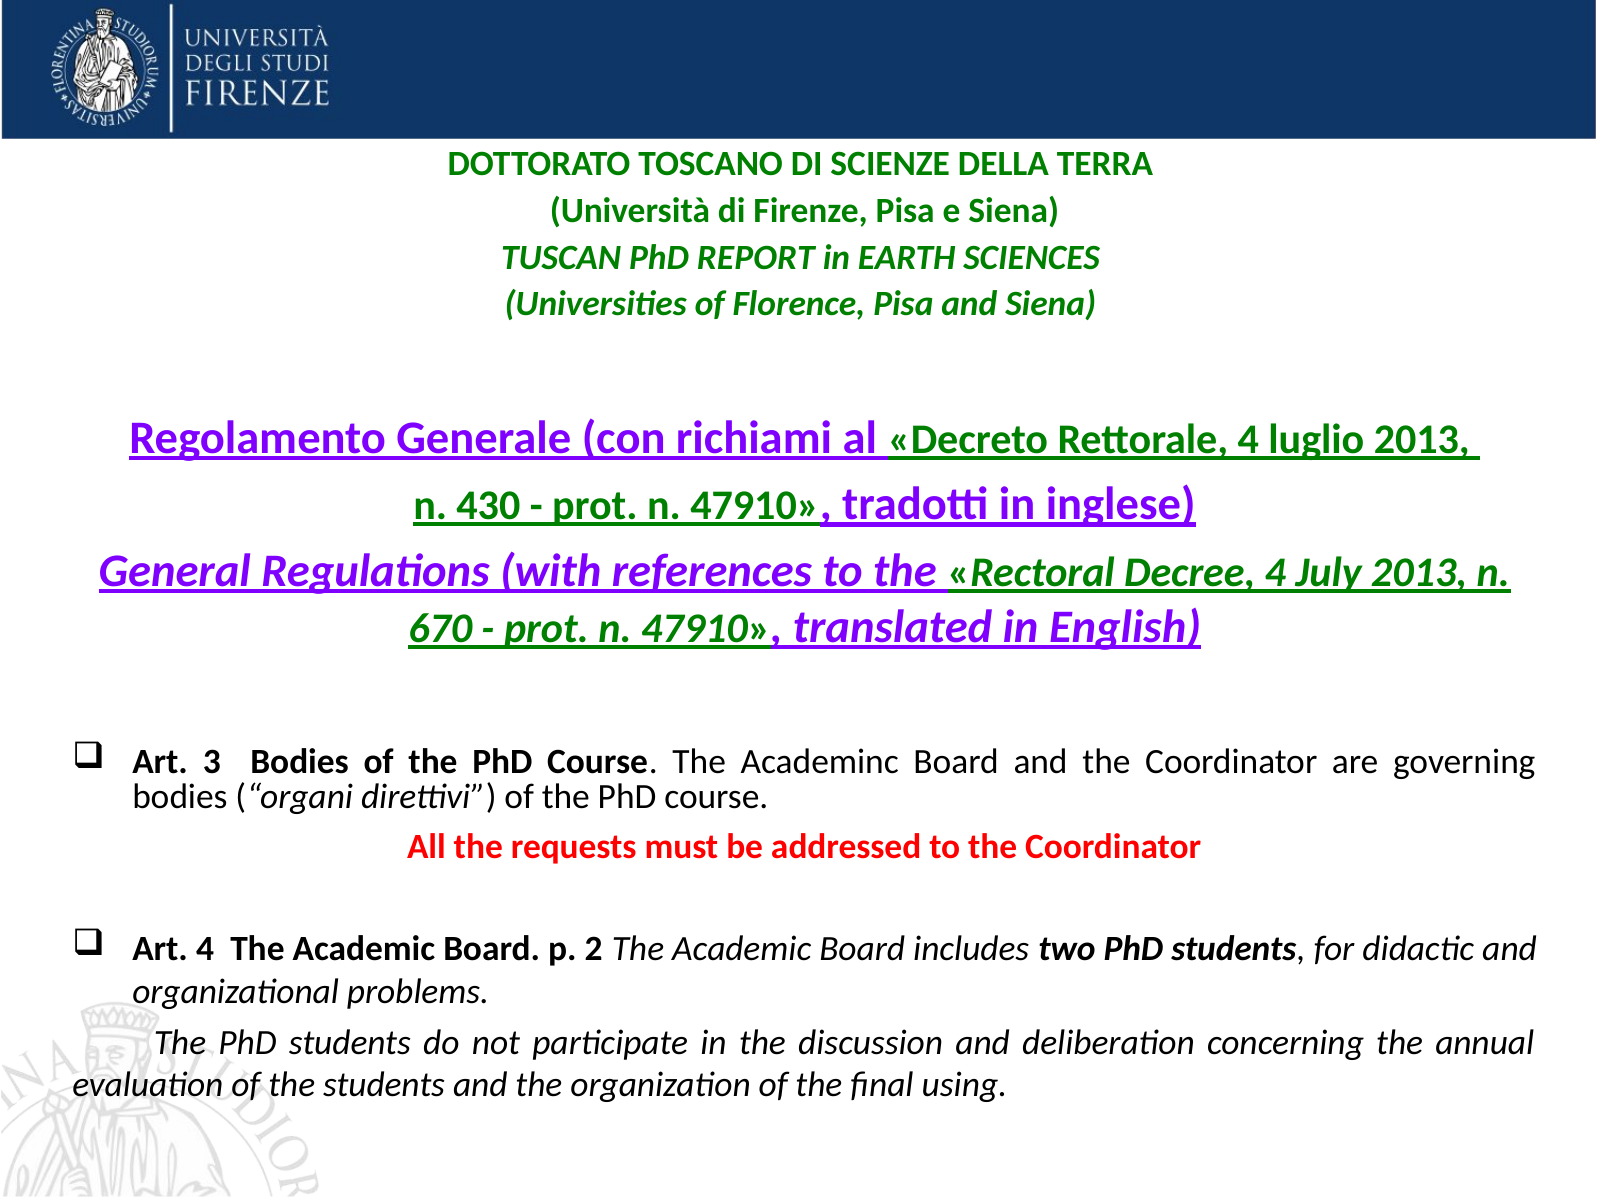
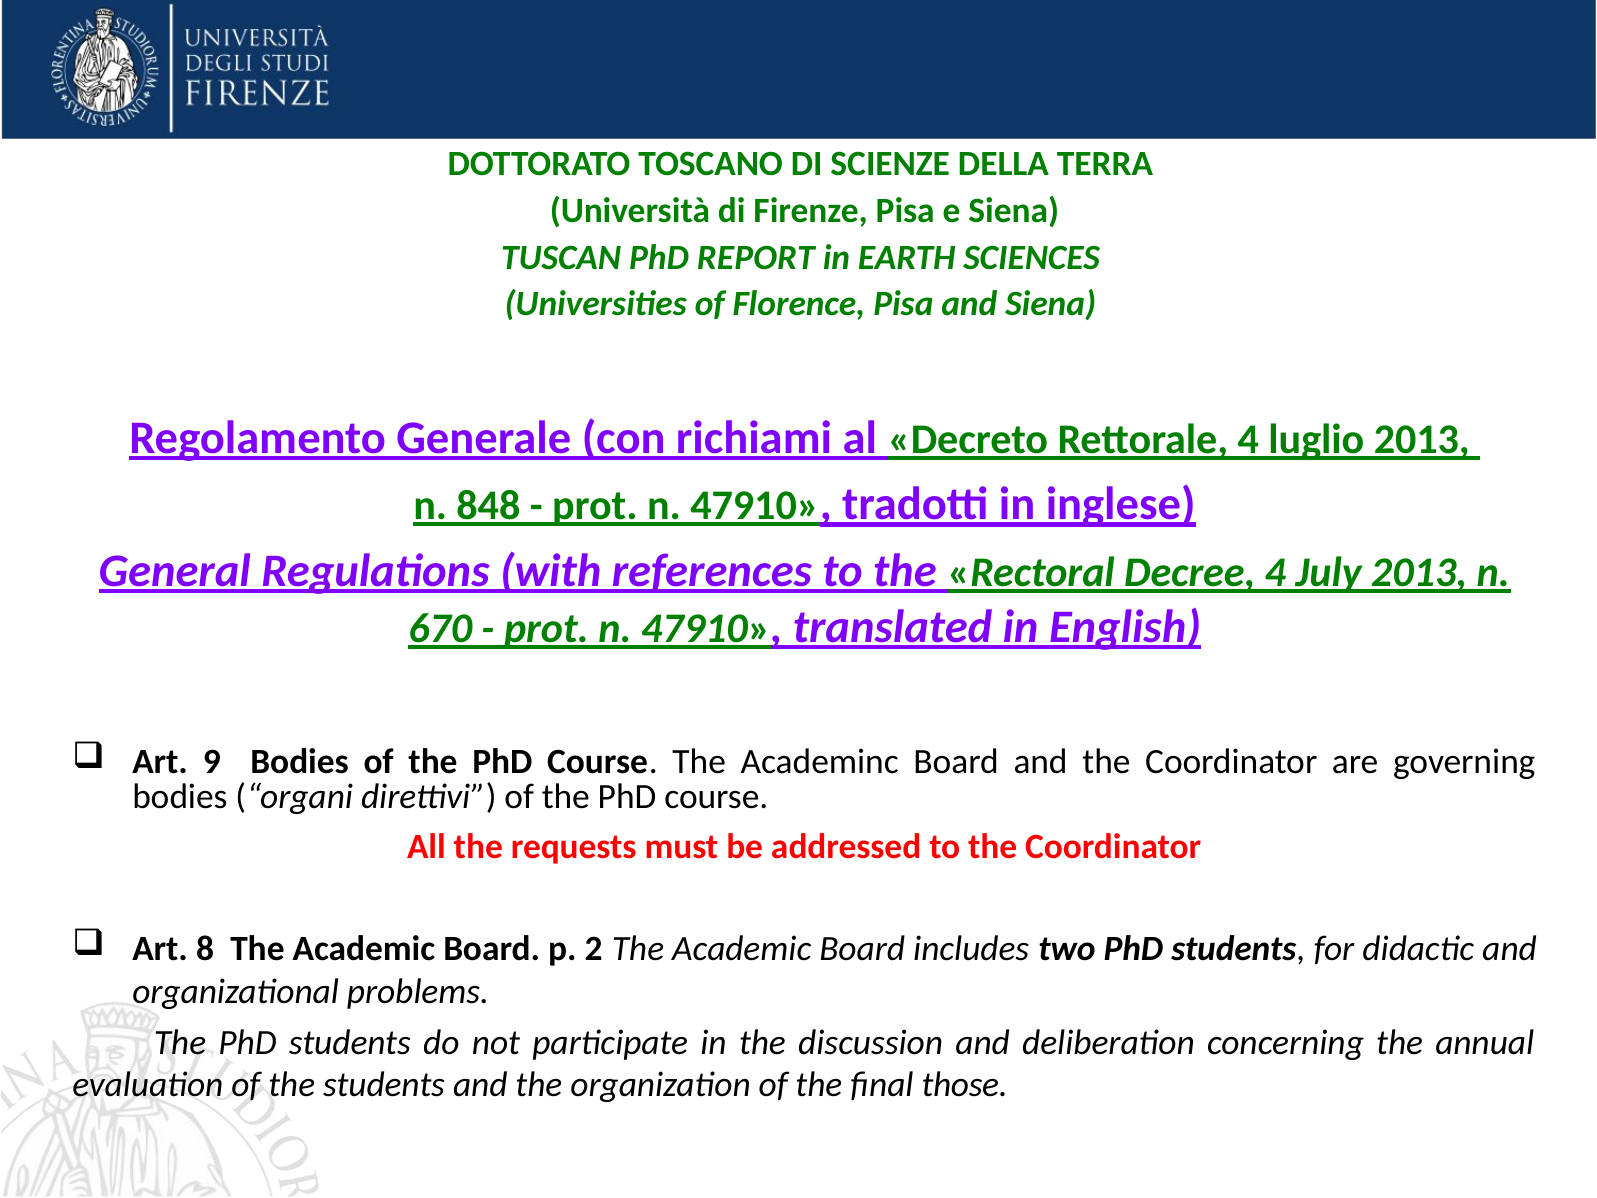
430: 430 -> 848
3: 3 -> 9
Art 4: 4 -> 8
using: using -> those
